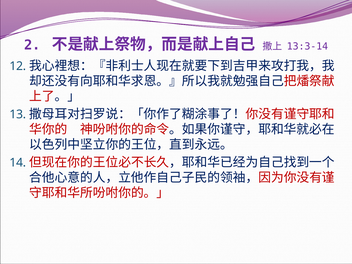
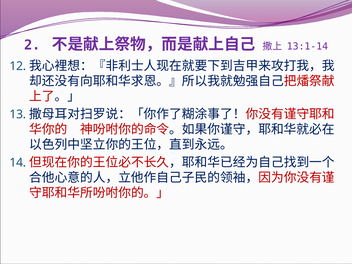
13:3-14: 13:3-14 -> 13:1-14
